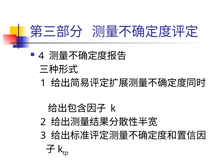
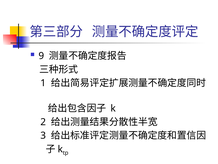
4: 4 -> 9
